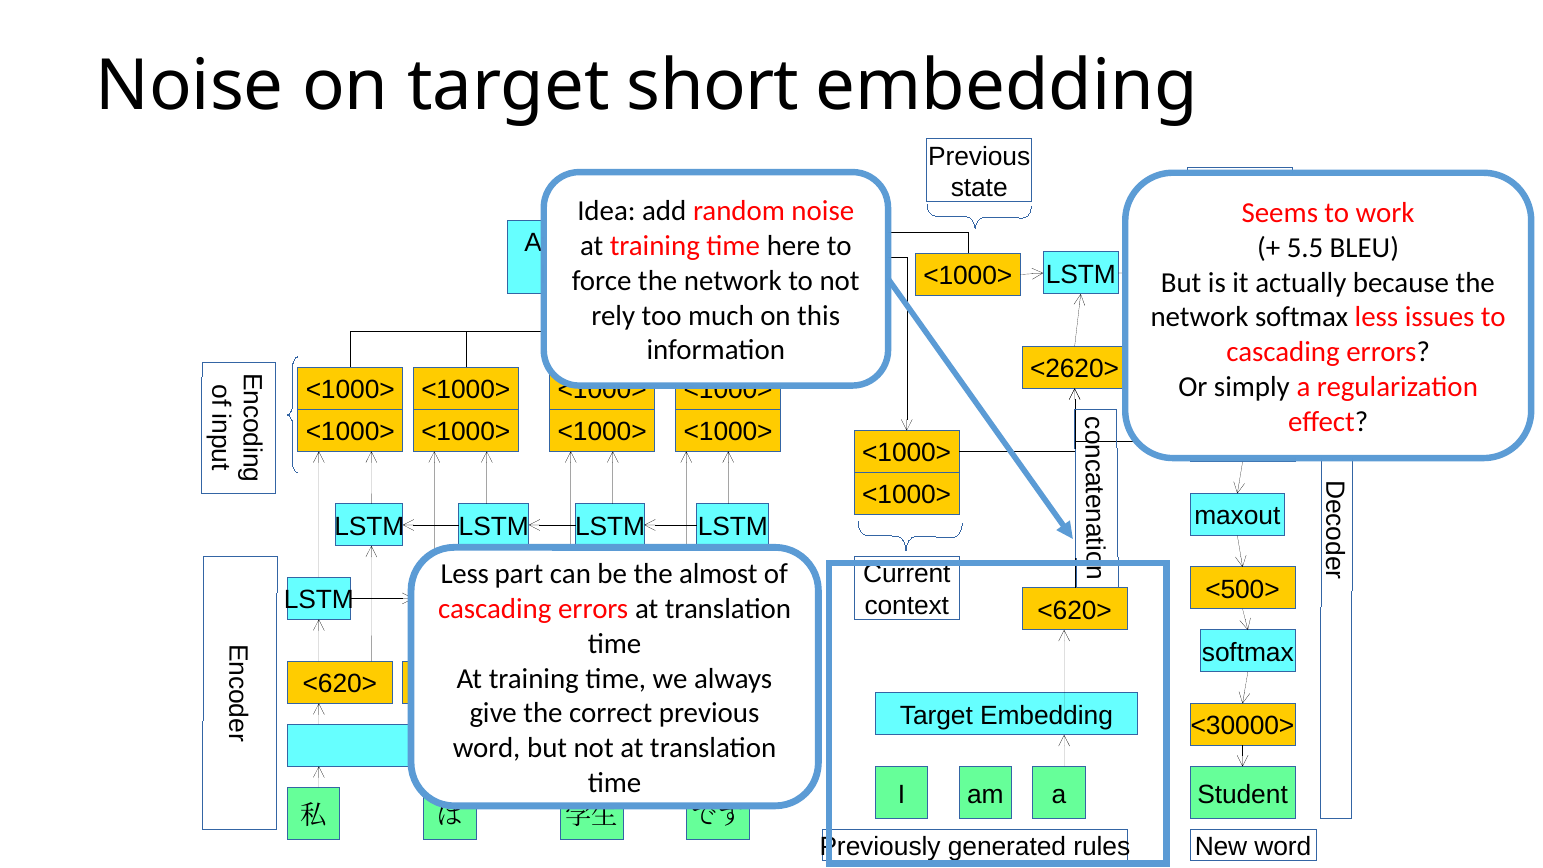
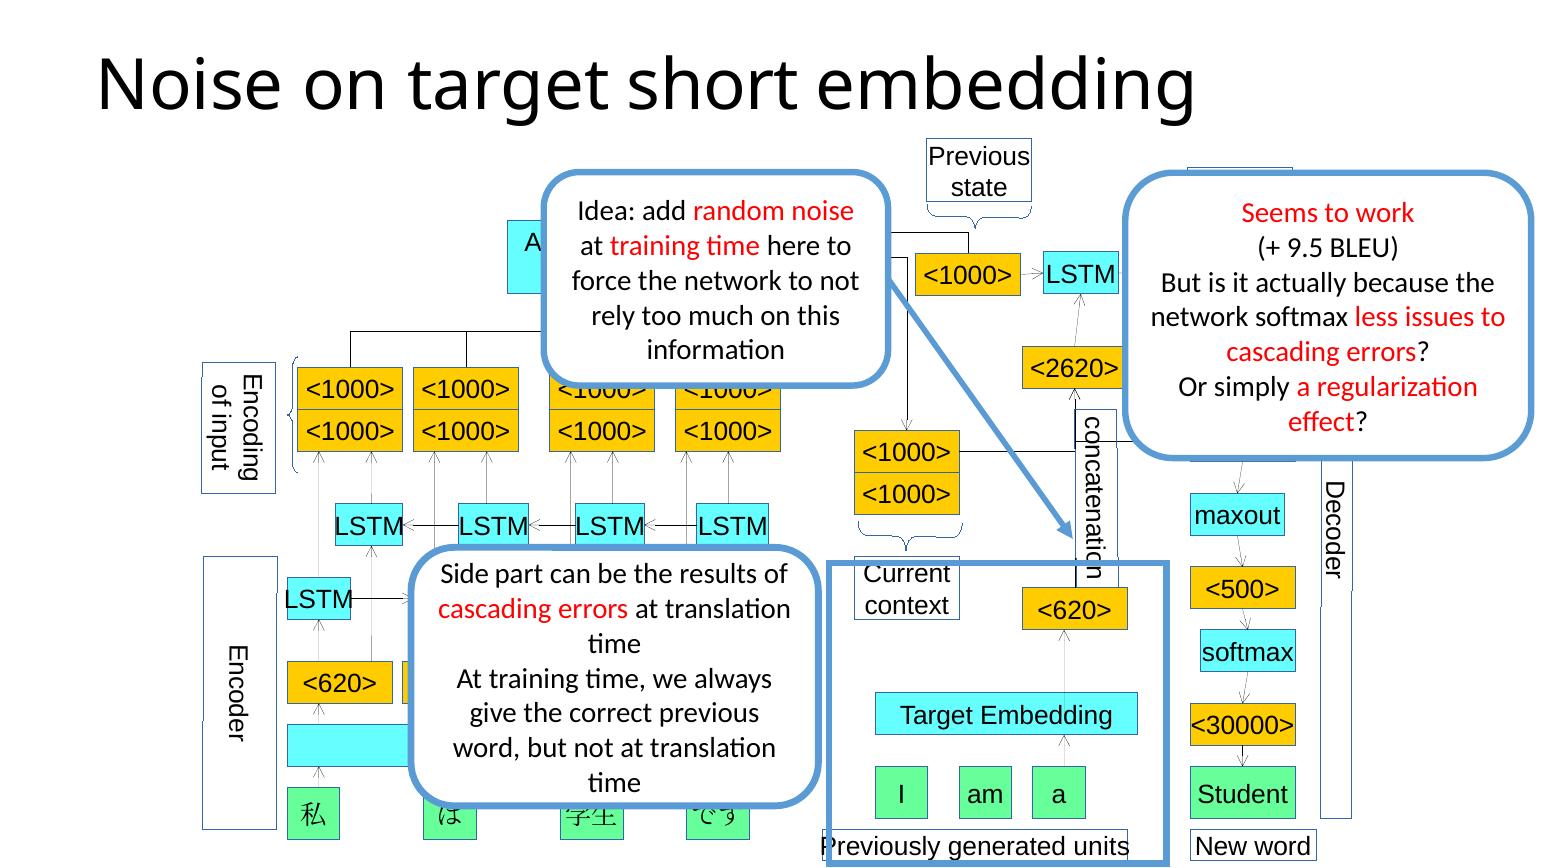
5.5: 5.5 -> 9.5
Less at (465, 574): Less -> Side
almost: almost -> results
rules: rules -> units
